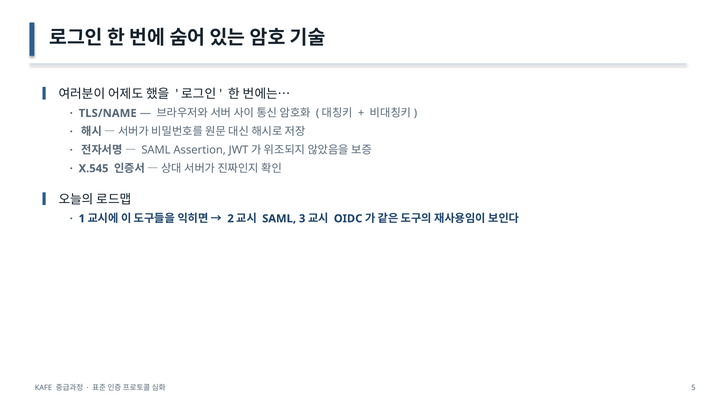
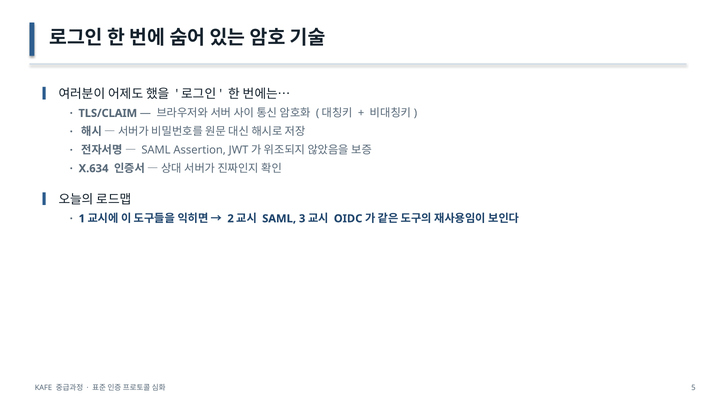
TLS/NAME: TLS/NAME -> TLS/CLAIM
X.545: X.545 -> X.634
